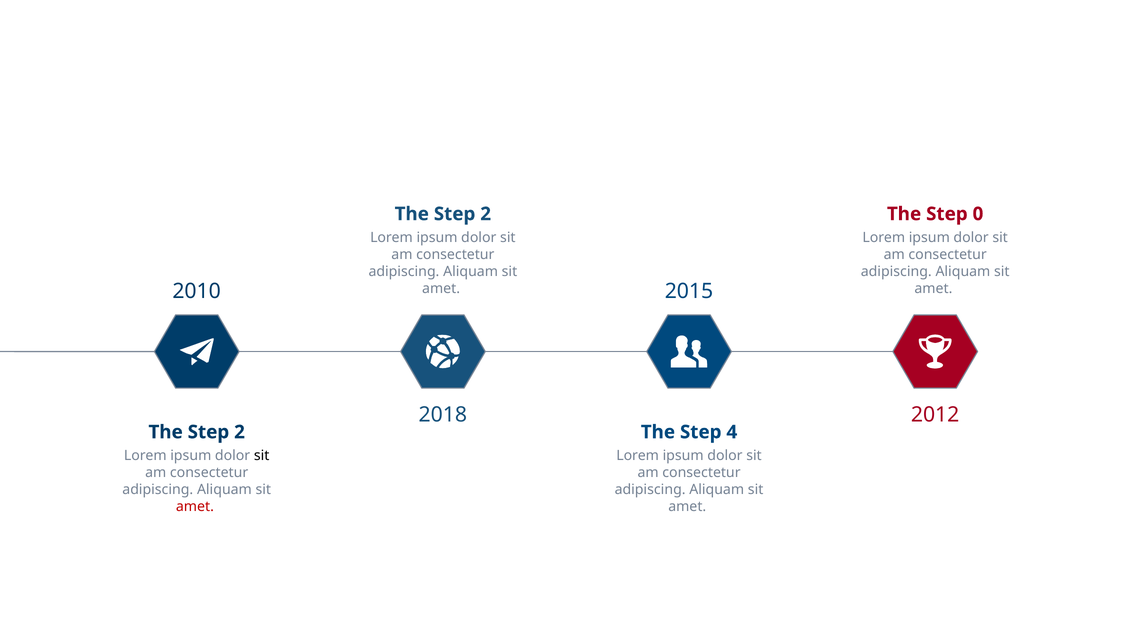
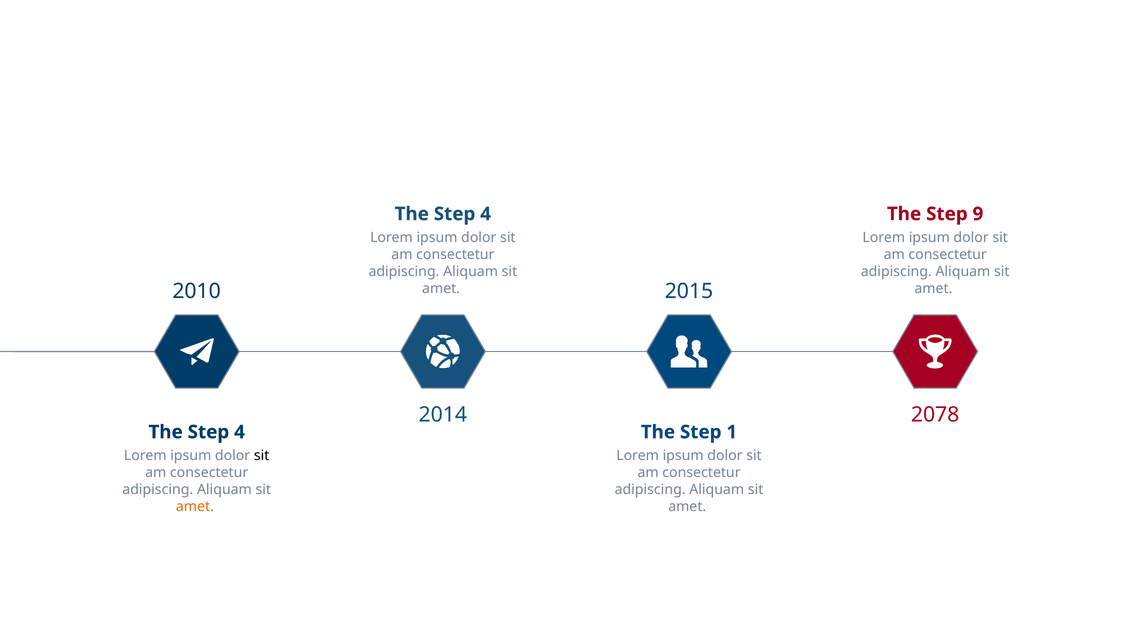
2 at (486, 214): 2 -> 4
0: 0 -> 9
2018: 2018 -> 2014
2012: 2012 -> 2078
2 at (240, 432): 2 -> 4
4: 4 -> 1
amet at (195, 506) colour: red -> orange
